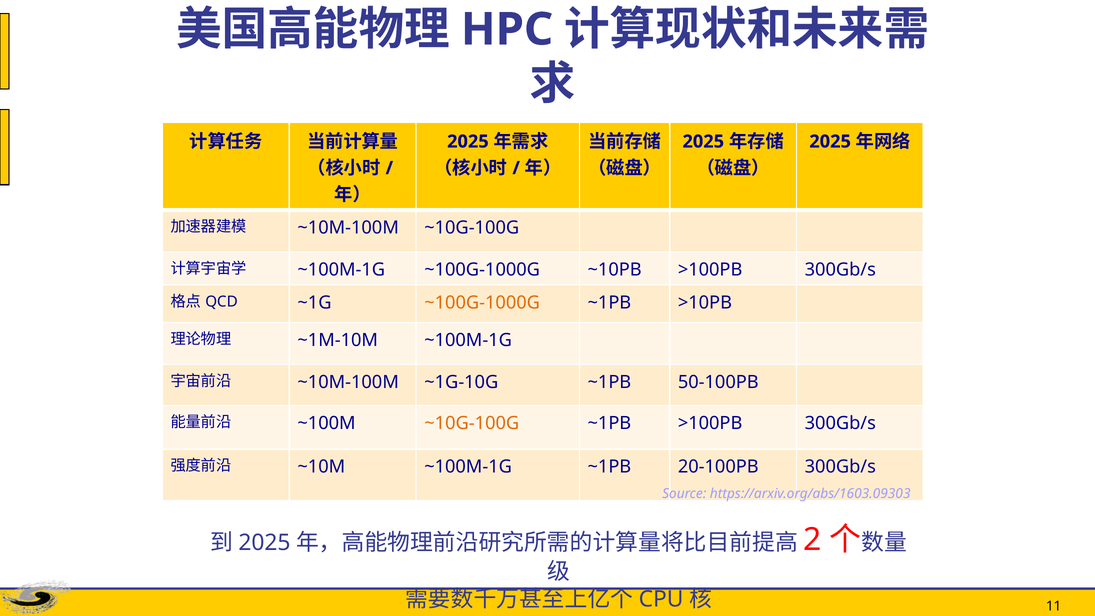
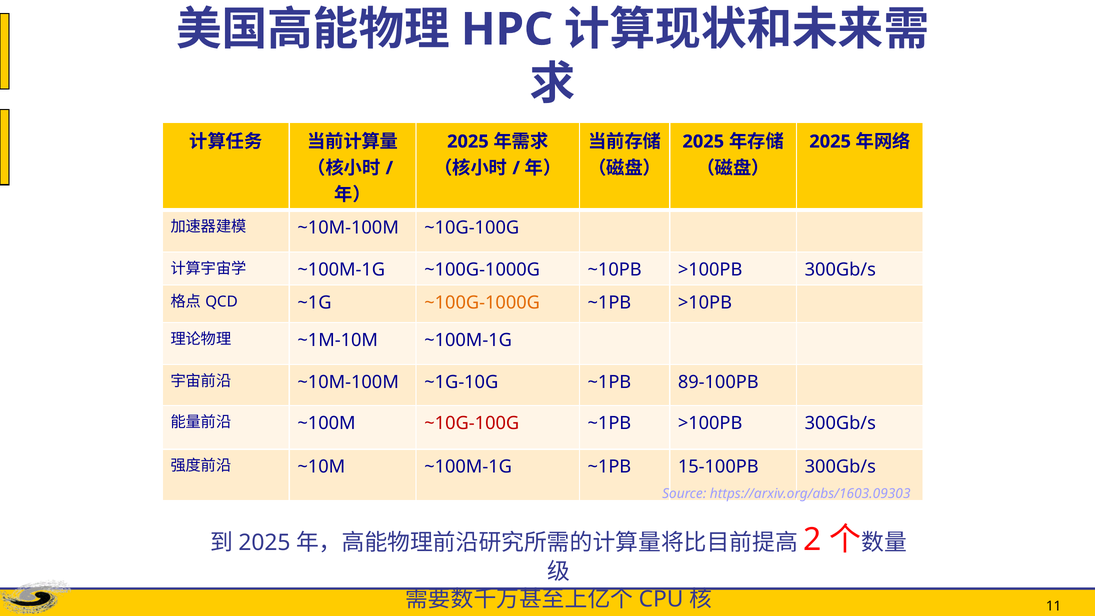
50-100PB: 50-100PB -> 89-100PB
~10G-100G at (472, 423) colour: orange -> red
20-100PB: 20-100PB -> 15-100PB
